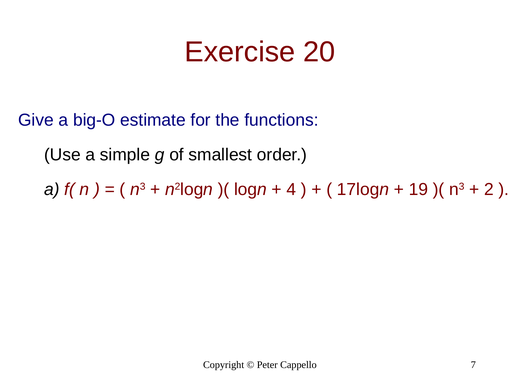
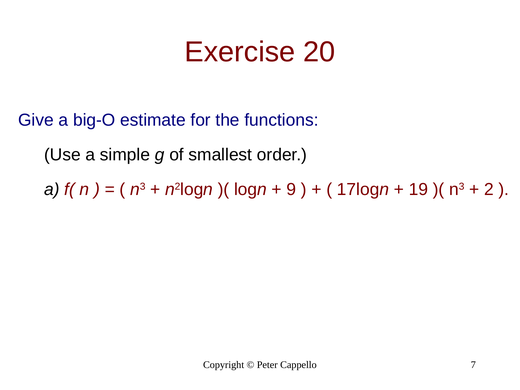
4: 4 -> 9
